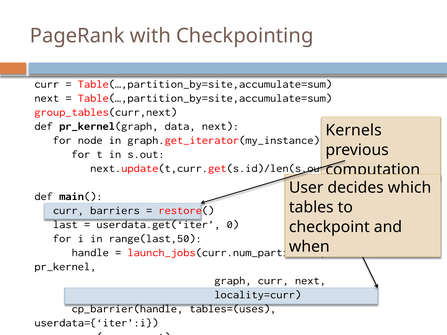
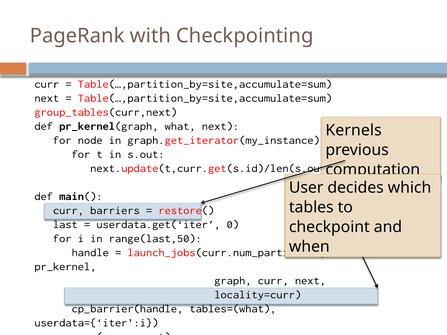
data: data -> what
tables=(uses: tables=(uses -> tables=(what
